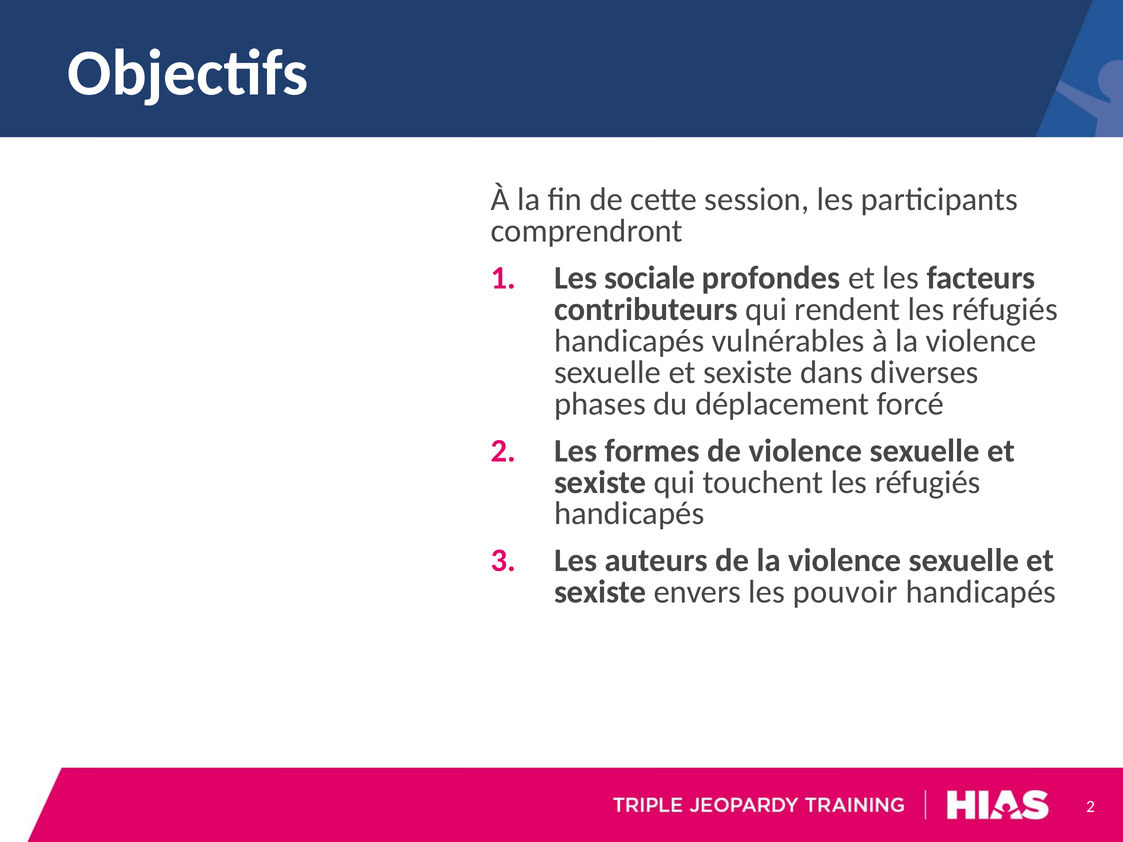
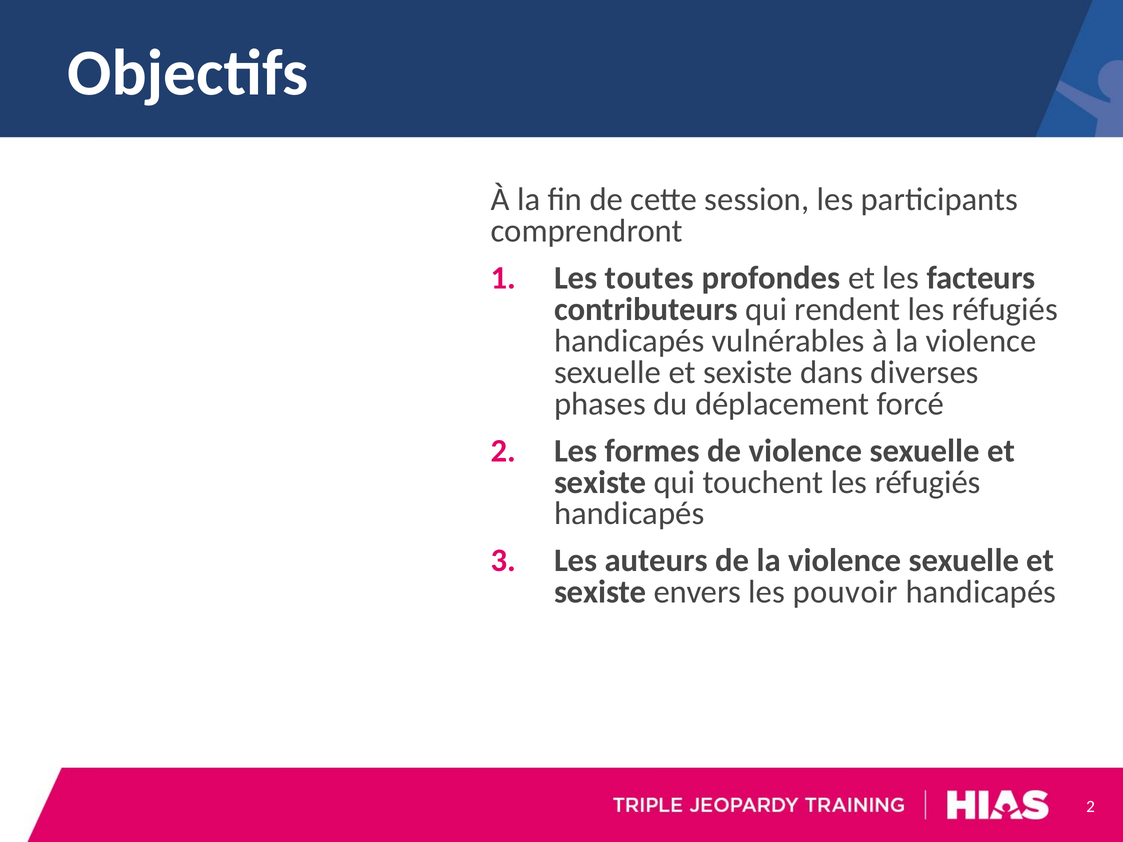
sociale: sociale -> toutes
